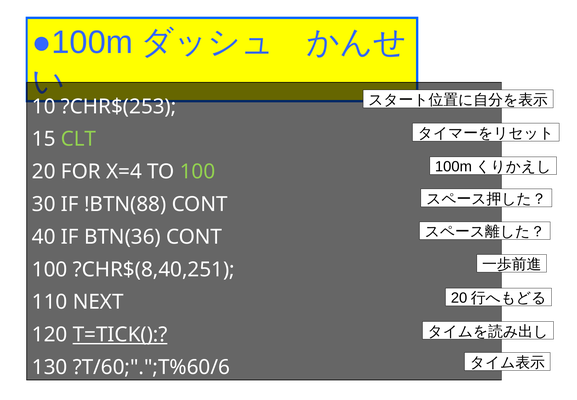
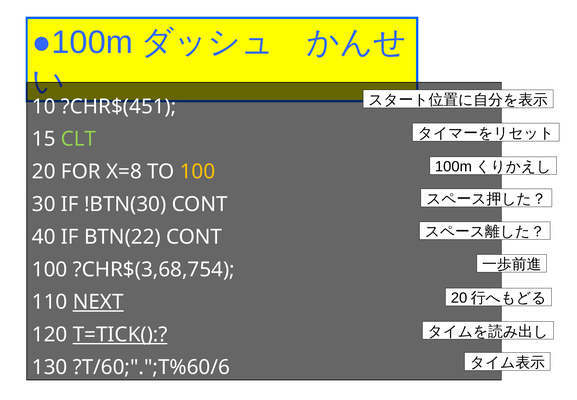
?CHR$(253: ?CHR$(253 -> ?CHR$(451
X=4: X=4 -> X=8
100 at (198, 172) colour: light green -> yellow
!BTN(88: !BTN(88 -> !BTN(30
BTN(36: BTN(36 -> BTN(22
?CHR$(8,40,251: ?CHR$(8,40,251 -> ?CHR$(3,68,754
NEXT underline: none -> present
